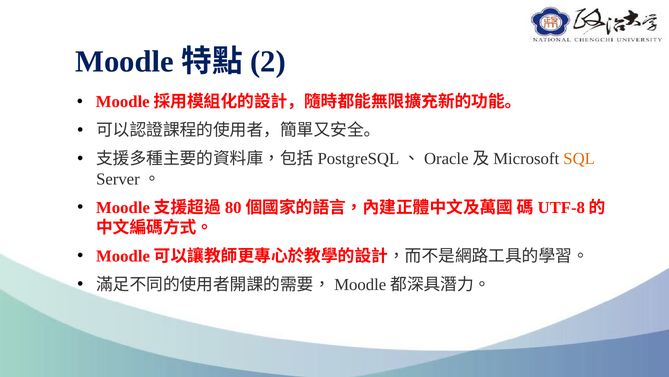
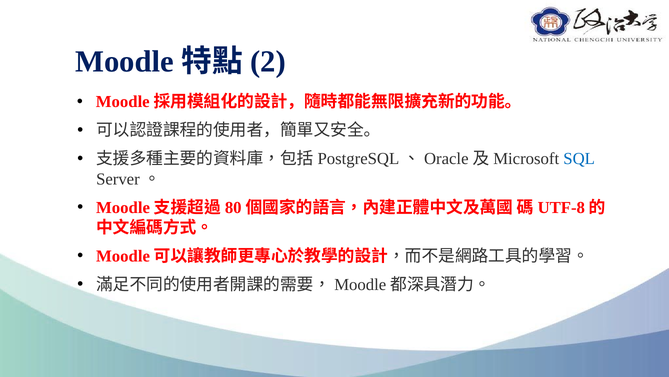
SQL colour: orange -> blue
